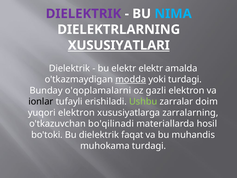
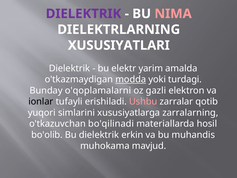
NIMA colour: light blue -> pink
XUSUSIYATLARI underline: present -> none
elektr elektr: elektr -> yarim
Ushbu colour: light green -> pink
doim: doim -> qotib
yuqori elektron: elektron -> simlarini
bo'toki: bo'toki -> bo'olib
faqat: faqat -> erkin
muhokama turdagi: turdagi -> mavjud
